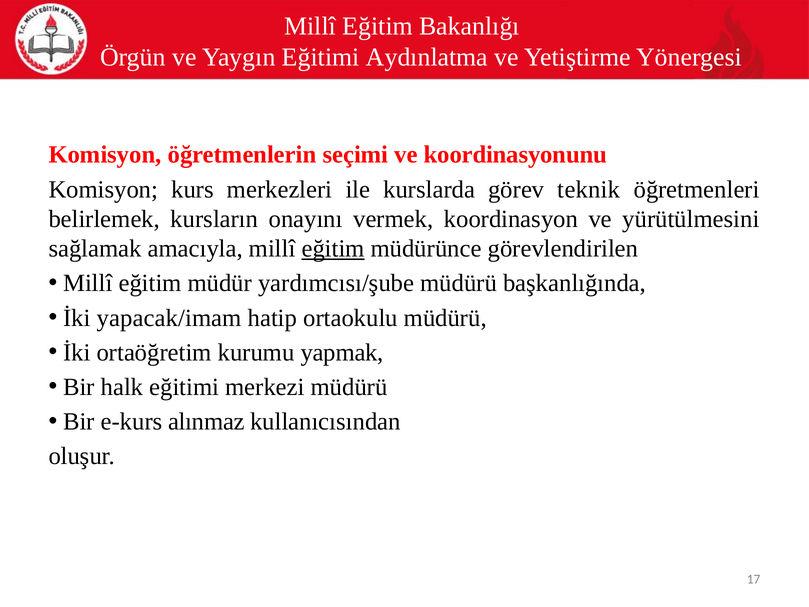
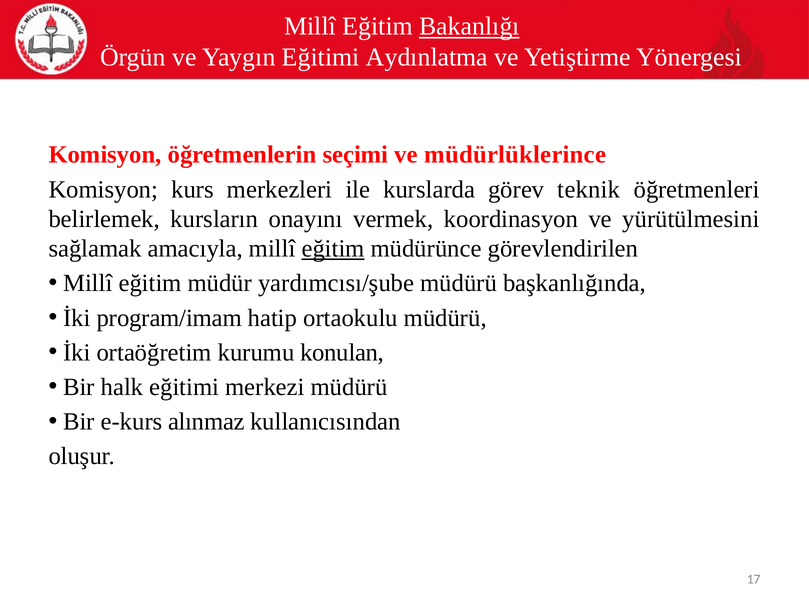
Bakanlığı underline: none -> present
koordinasyonunu: koordinasyonunu -> müdürlüklerince
yapacak/imam: yapacak/imam -> program/imam
yapmak: yapmak -> konulan
